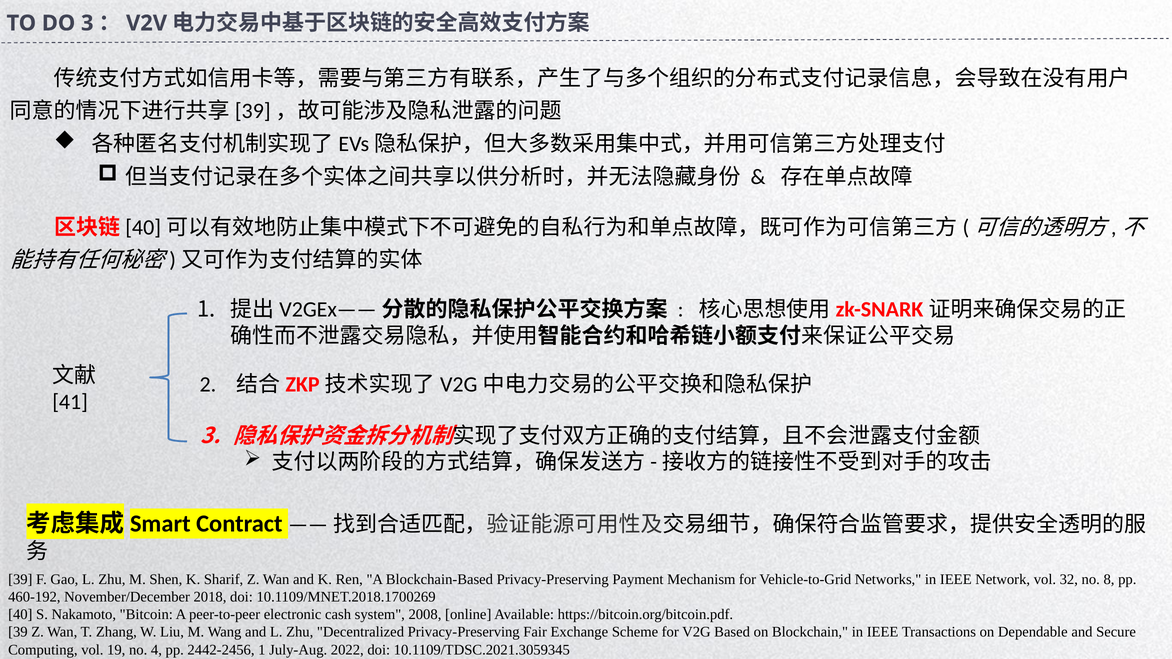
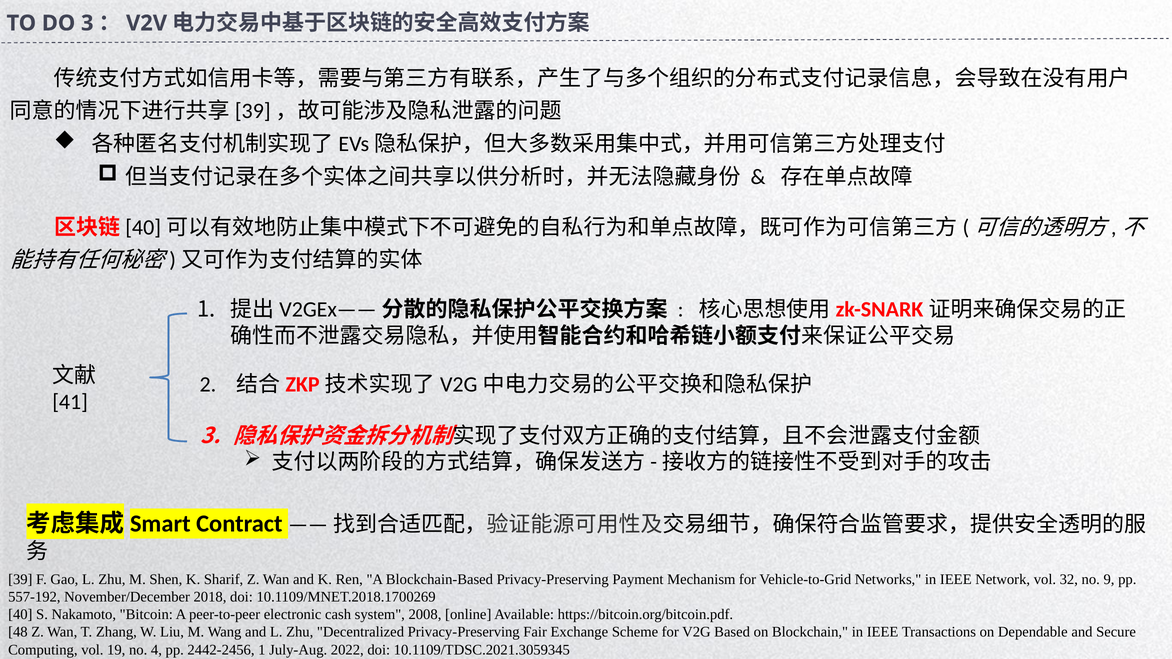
8: 8 -> 9
460-192: 460-192 -> 557-192
39 at (18, 632): 39 -> 48
